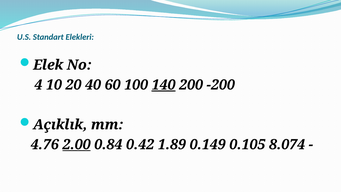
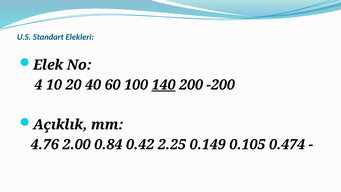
2.00 underline: present -> none
1.89: 1.89 -> 2.25
8.074: 8.074 -> 0.474
